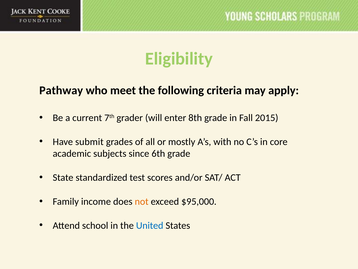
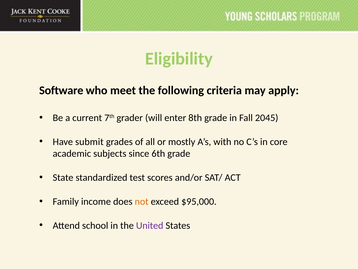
Pathway: Pathway -> Software
2015: 2015 -> 2045
United colour: blue -> purple
